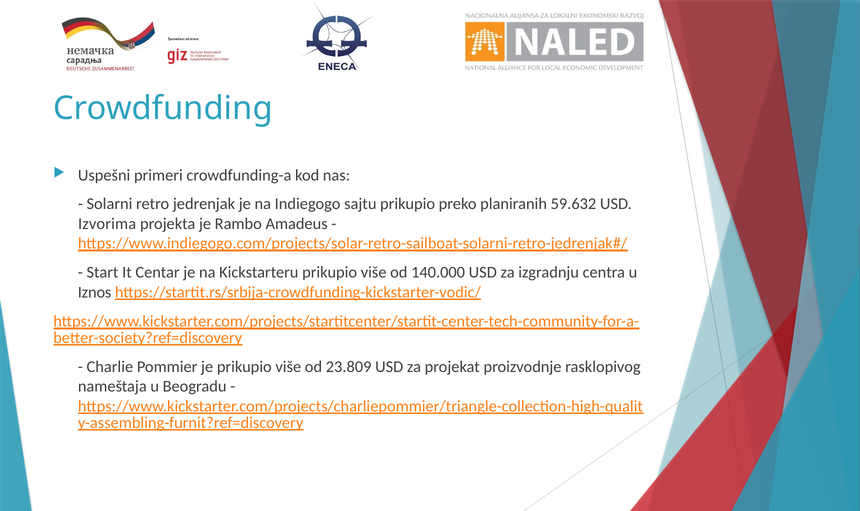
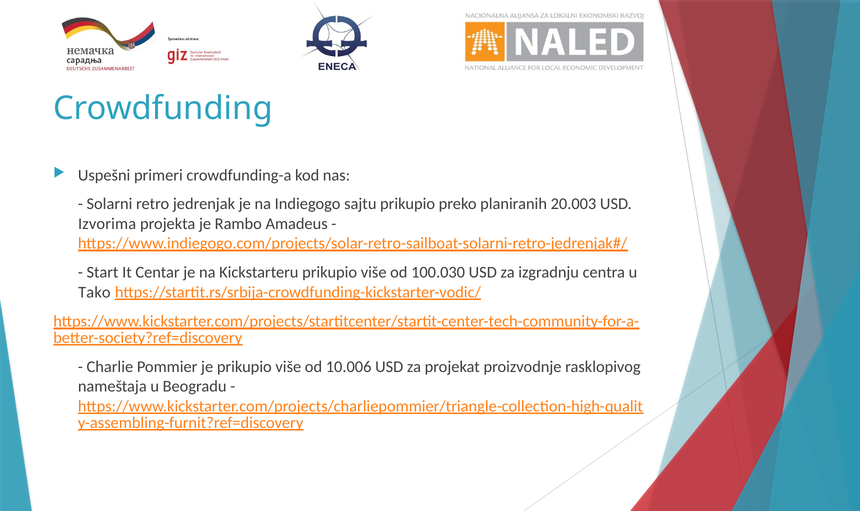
59.632: 59.632 -> 20.003
140.000: 140.000 -> 100.030
Iznos: Iznos -> Tako
23.809: 23.809 -> 10.006
